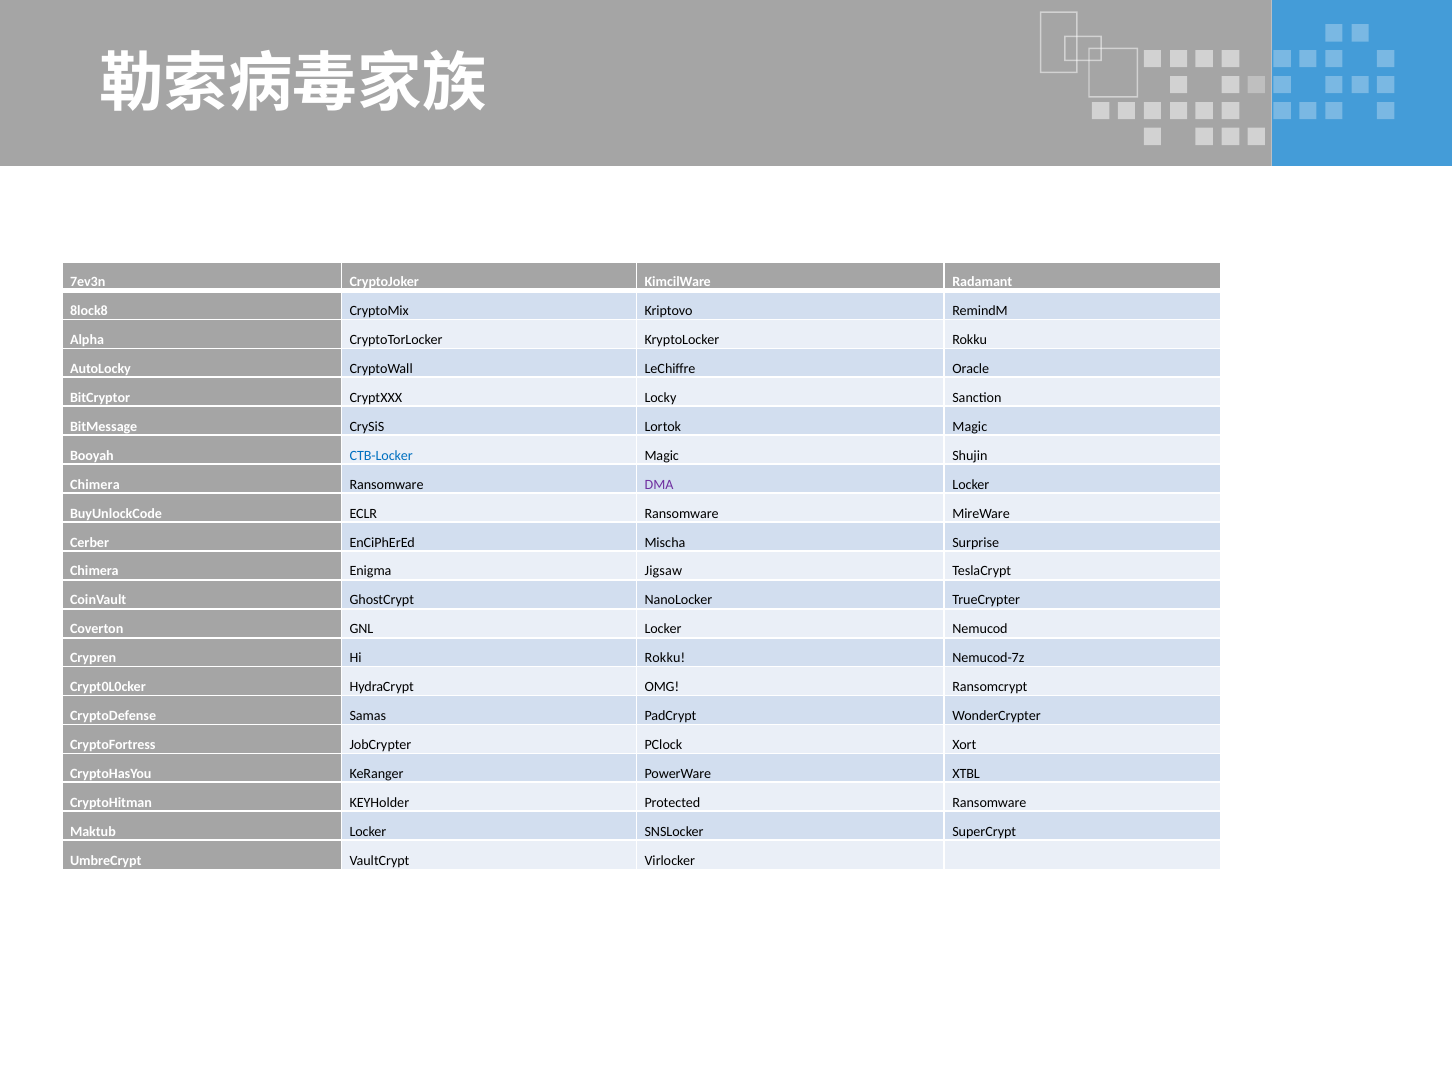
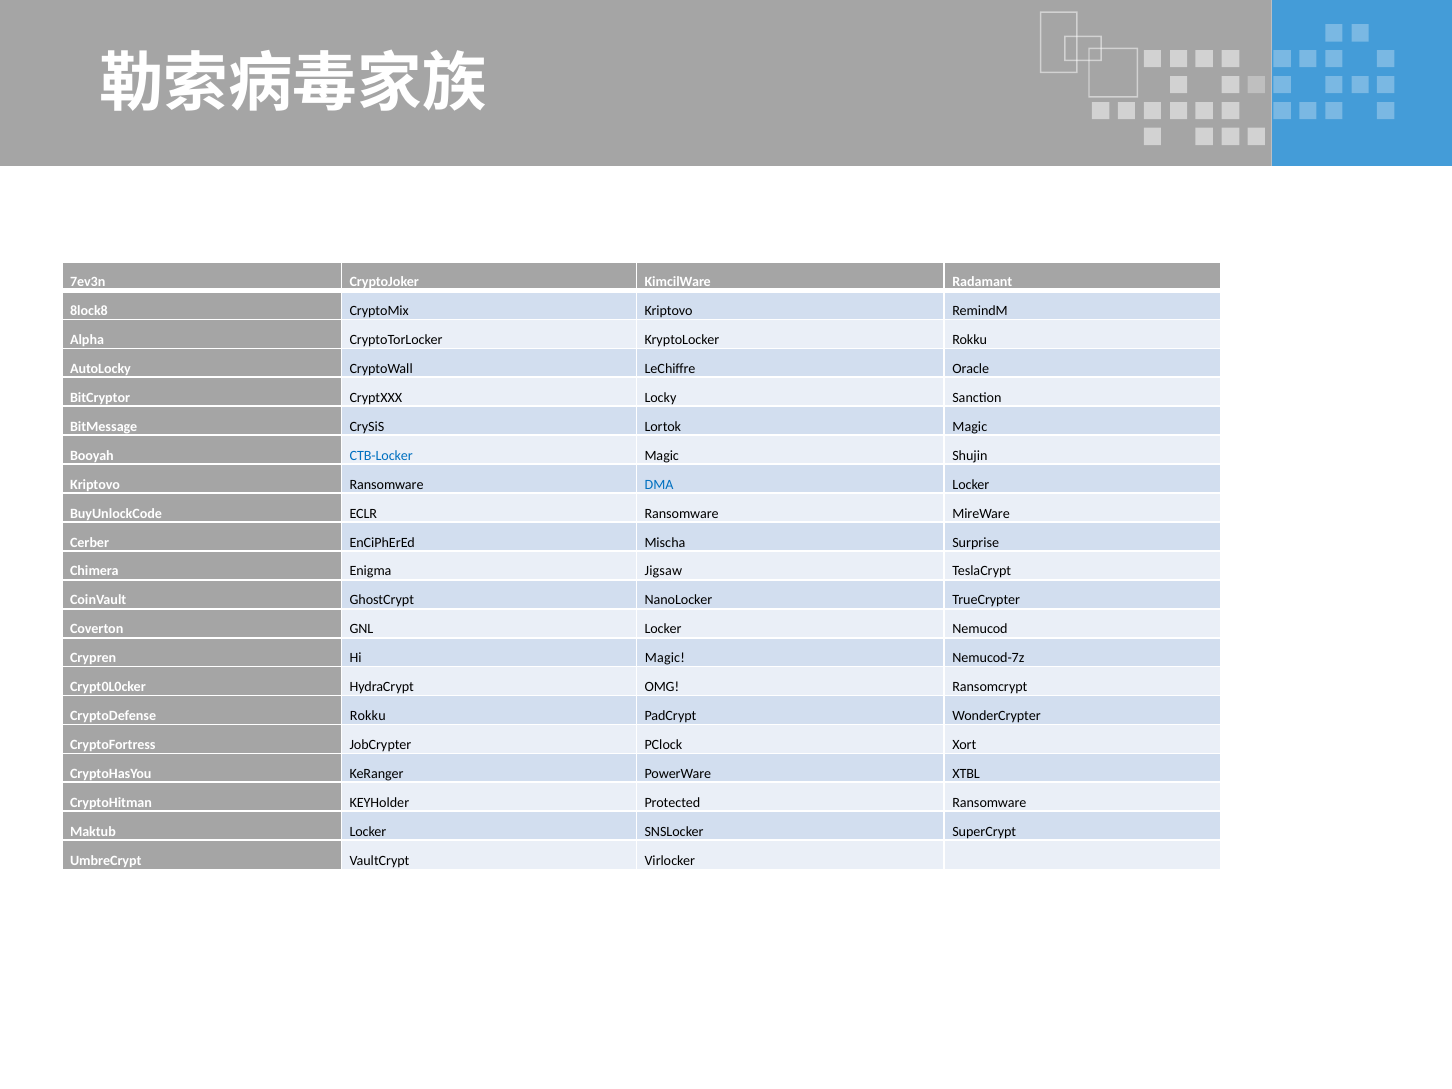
Chimera at (95, 485): Chimera -> Kriptovo
DMA colour: purple -> blue
Hi Rokku: Rokku -> Magic
CryptoDefense Samas: Samas -> Rokku
